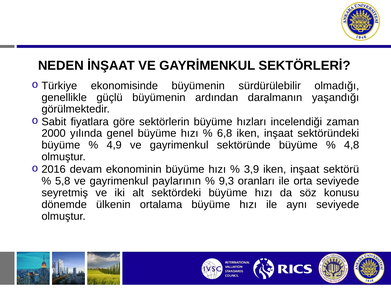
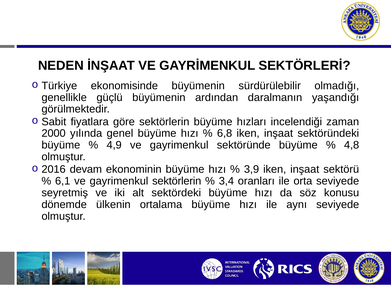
5,8: 5,8 -> 6,1
gayrimenkul paylarının: paylarının -> sektörlerin
9,3: 9,3 -> 3,4
